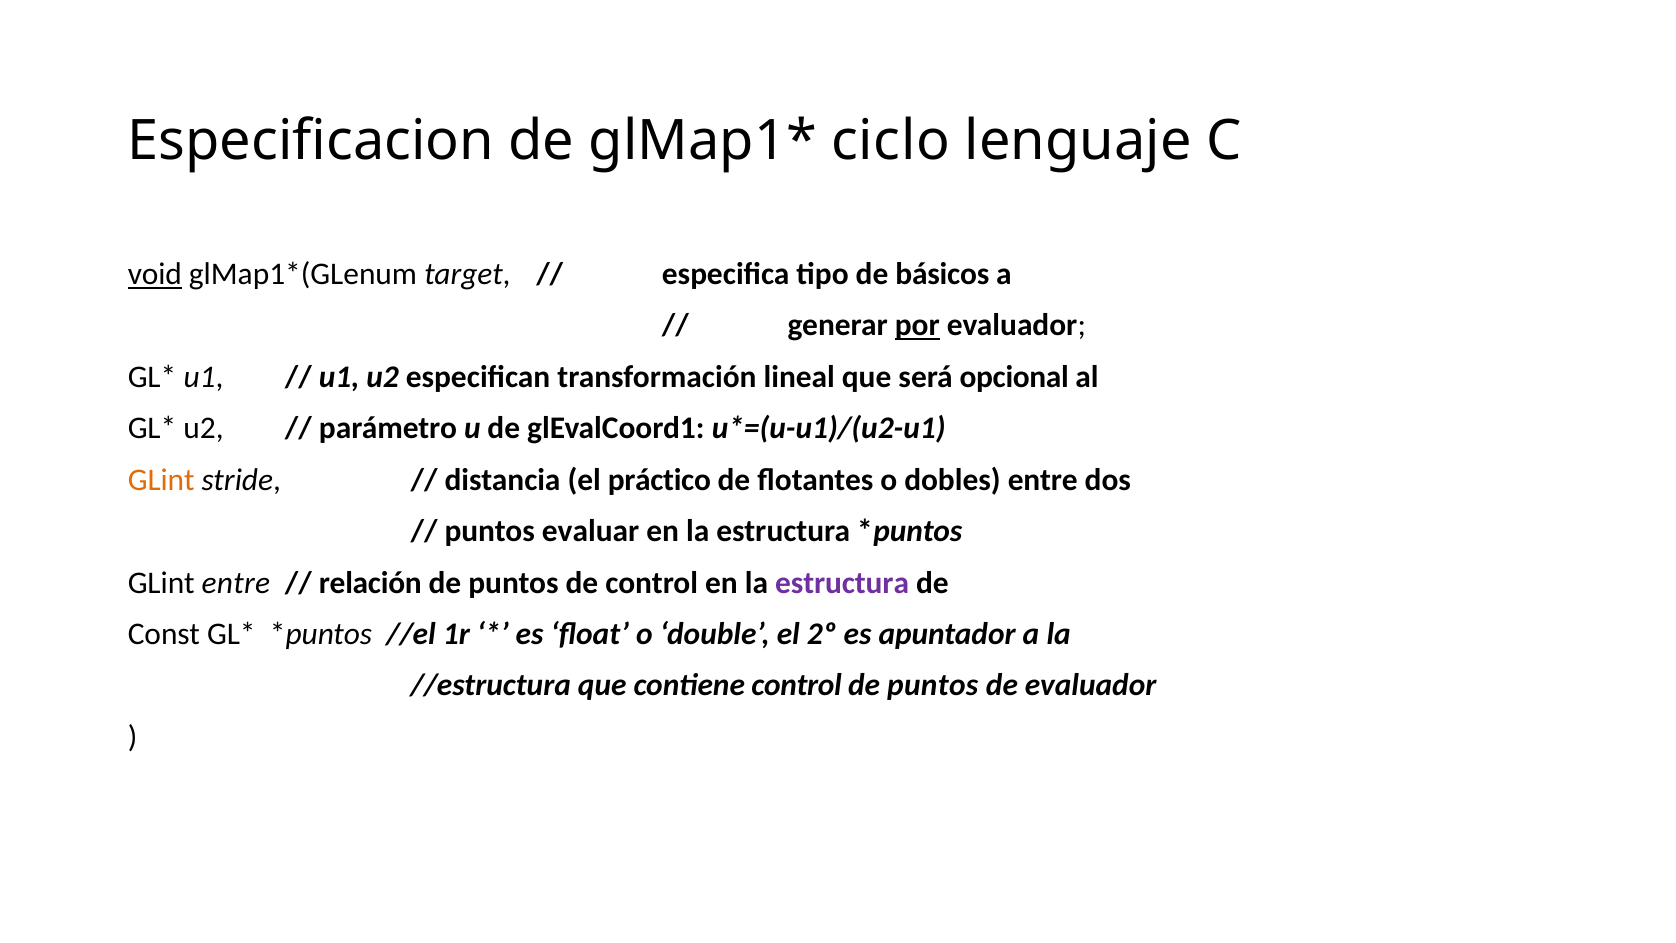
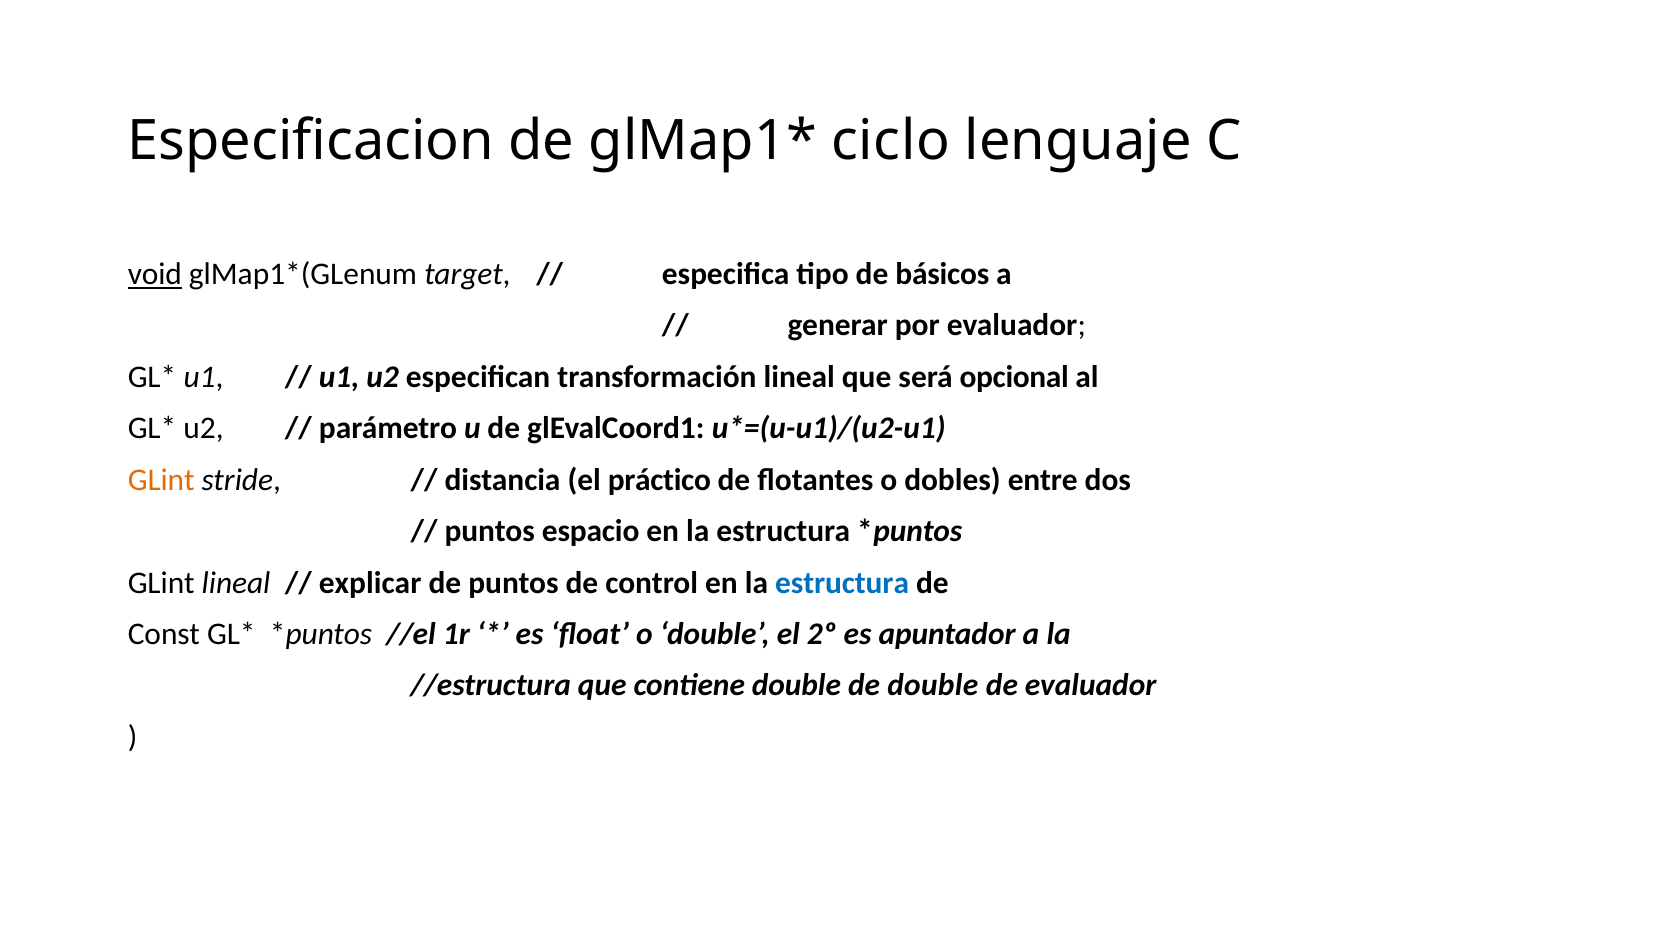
por underline: present -> none
evaluar: evaluar -> espacio
GLint entre: entre -> lineal
relación: relación -> explicar
estructura at (842, 583) colour: purple -> blue
contiene control: control -> double
puntos at (933, 685): puntos -> double
